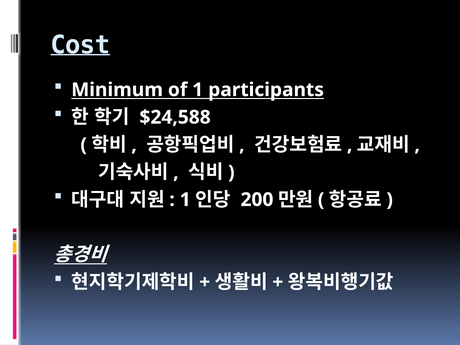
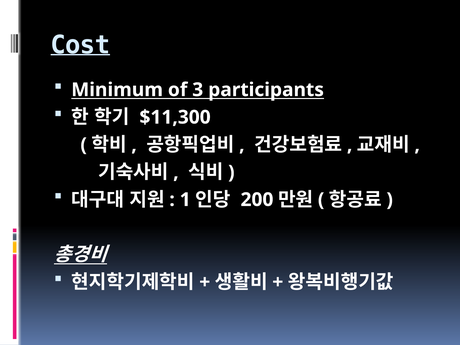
of 1: 1 -> 3
$24,588: $24,588 -> $11,300
